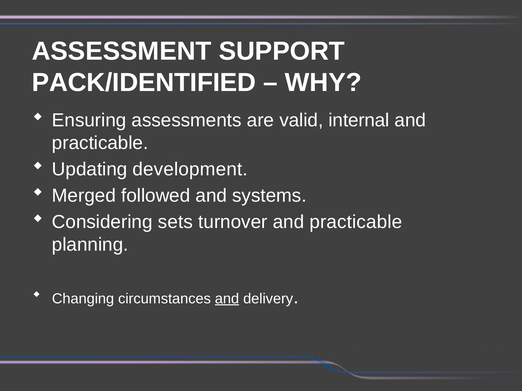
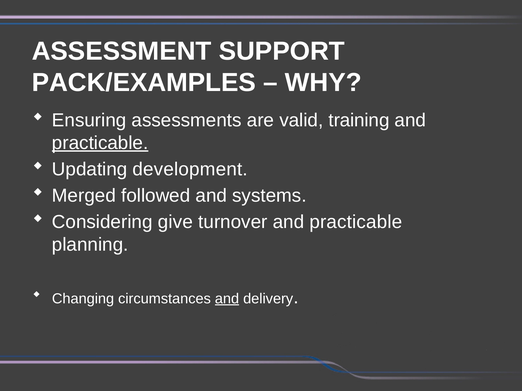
PACK/IDENTIFIED: PACK/IDENTIFIED -> PACK/EXAMPLES
internal: internal -> training
practicable at (100, 143) underline: none -> present
sets: sets -> give
